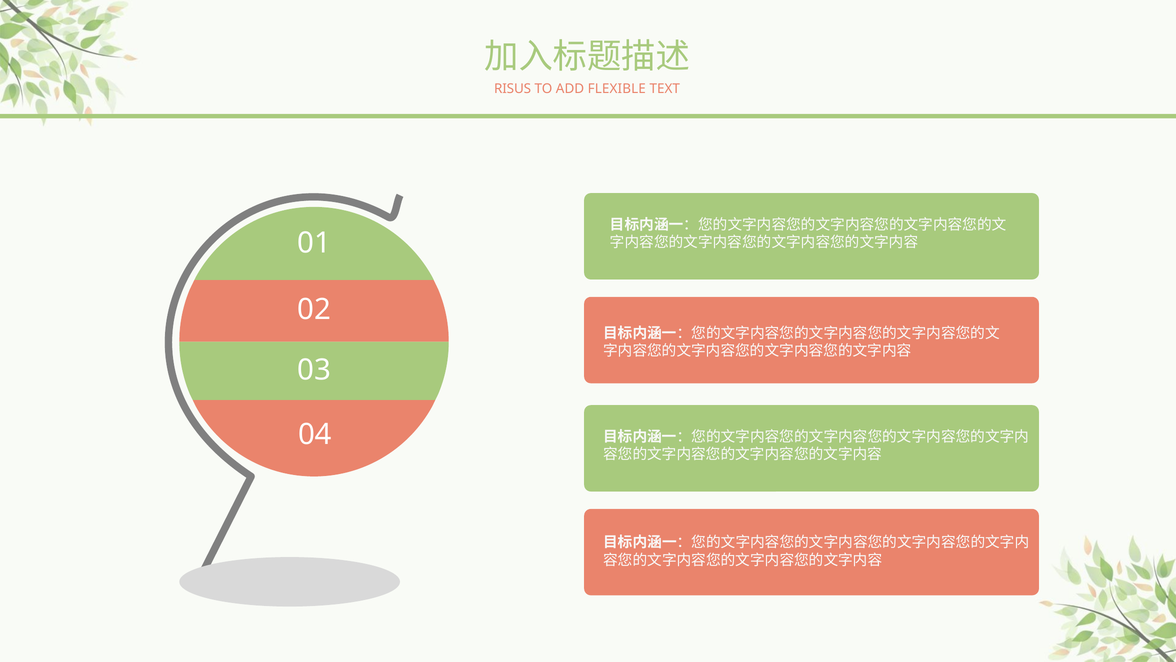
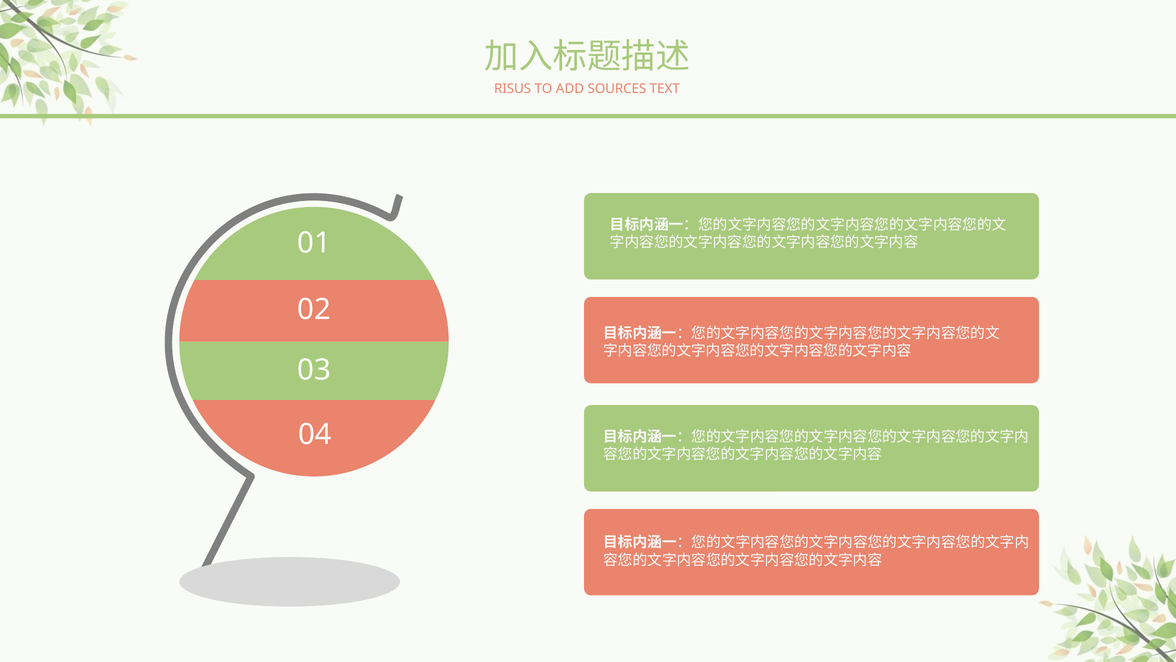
FLEXIBLE: FLEXIBLE -> SOURCES
